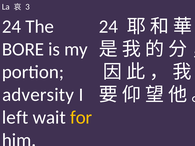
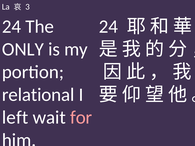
BORE: BORE -> ONLY
adversity: adversity -> relational
for colour: yellow -> pink
